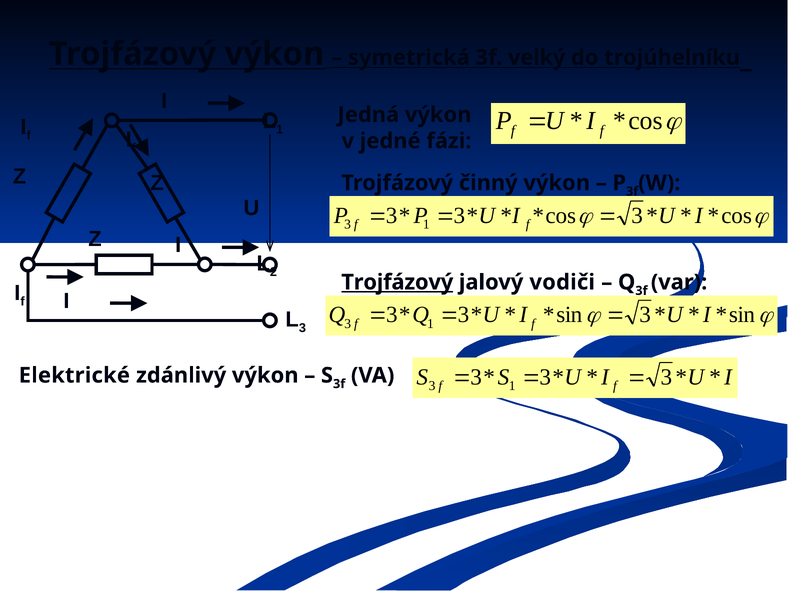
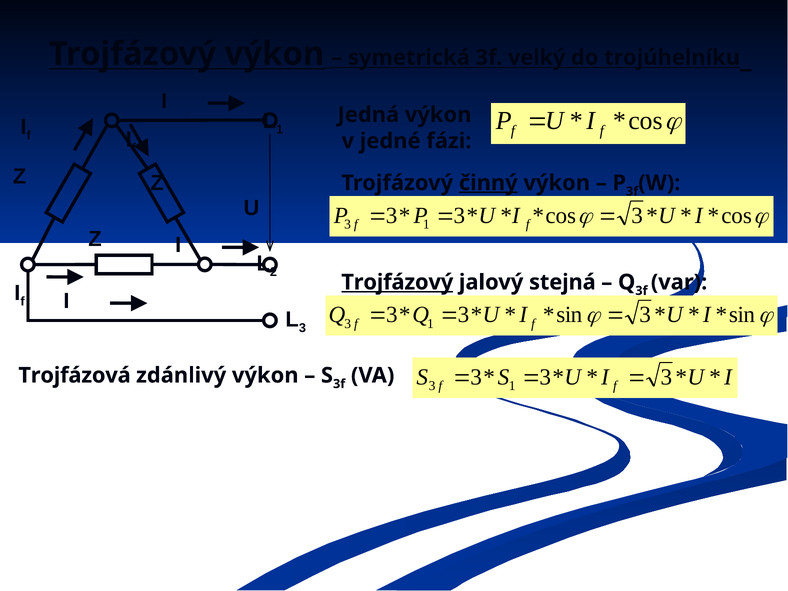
činný underline: none -> present
vodiči: vodiči -> stejná
Elektrické: Elektrické -> Trojfázová
